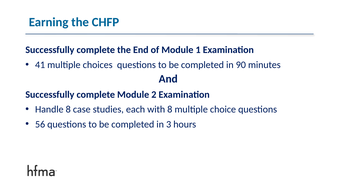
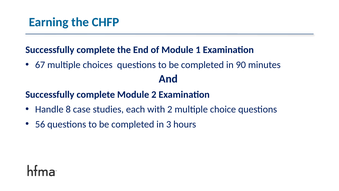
41: 41 -> 67
with 8: 8 -> 2
